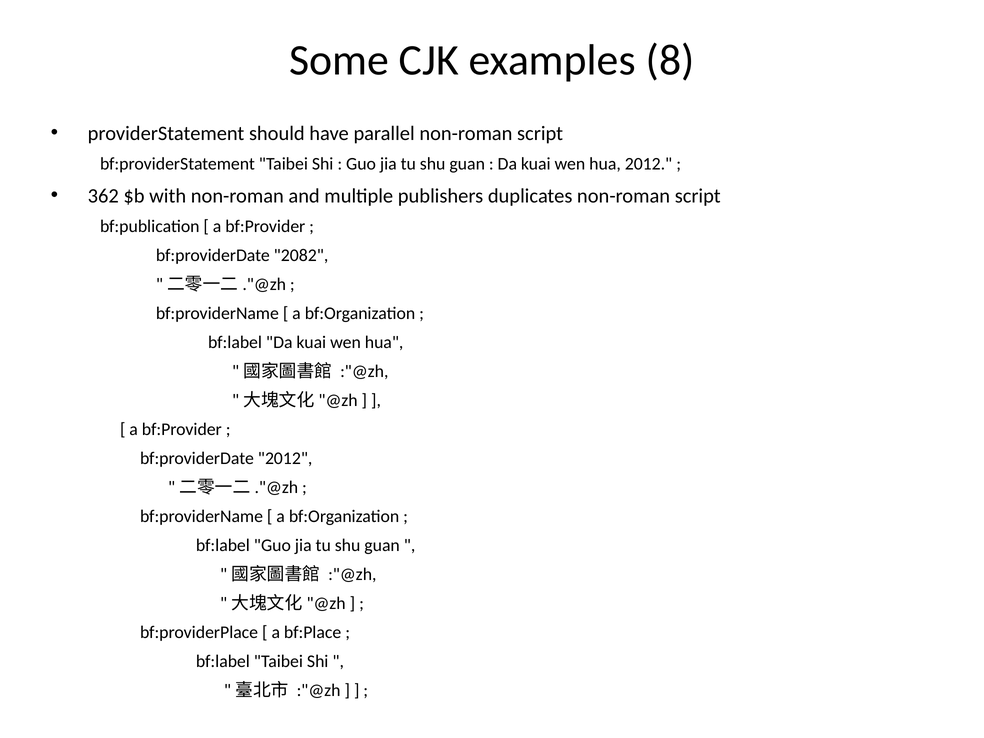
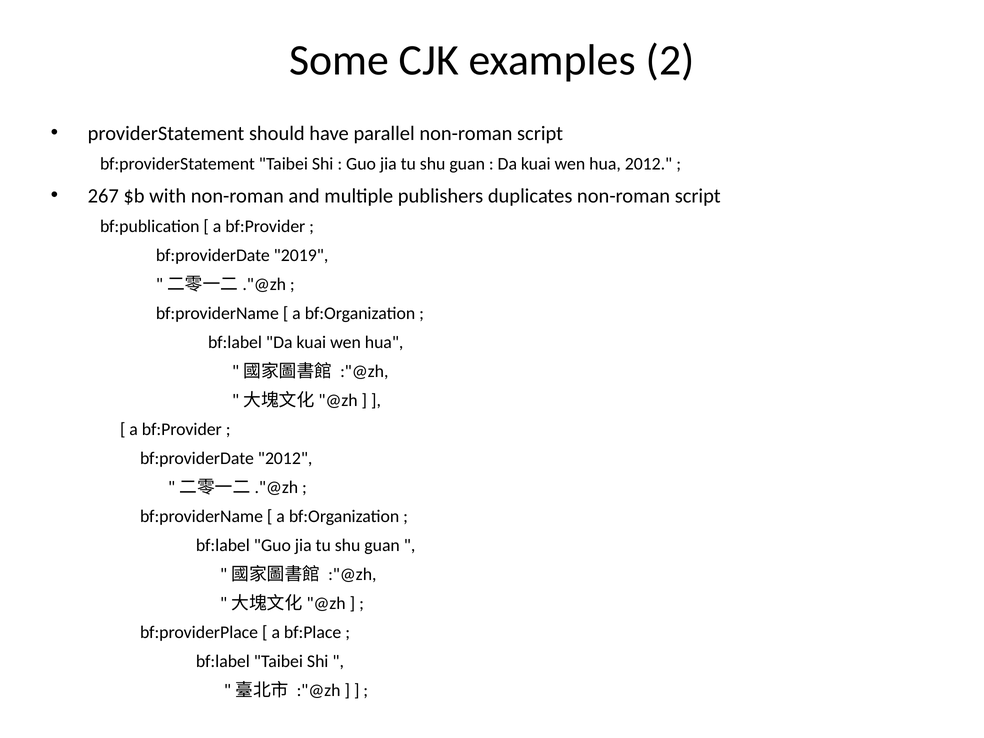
8: 8 -> 2
362: 362 -> 267
2082: 2082 -> 2019
